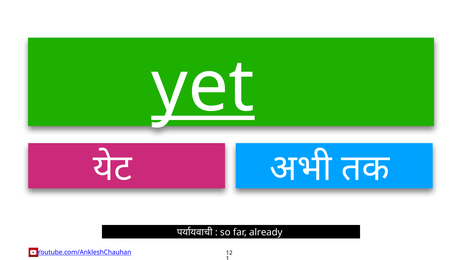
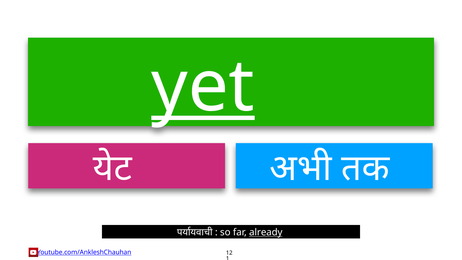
already underline: none -> present
